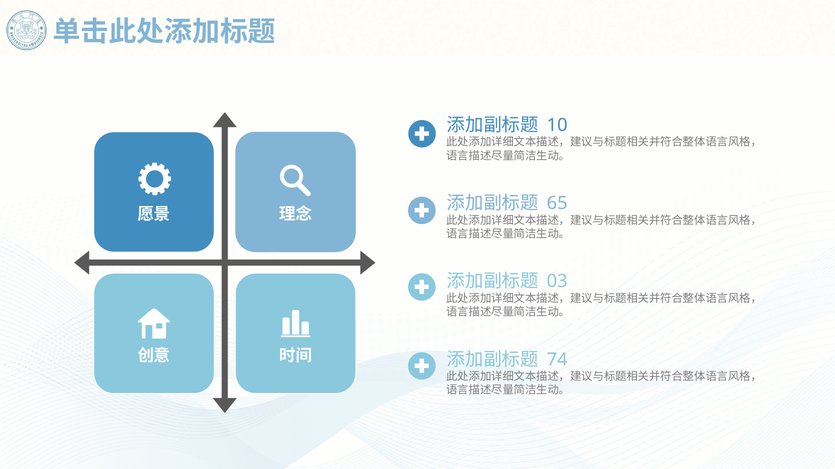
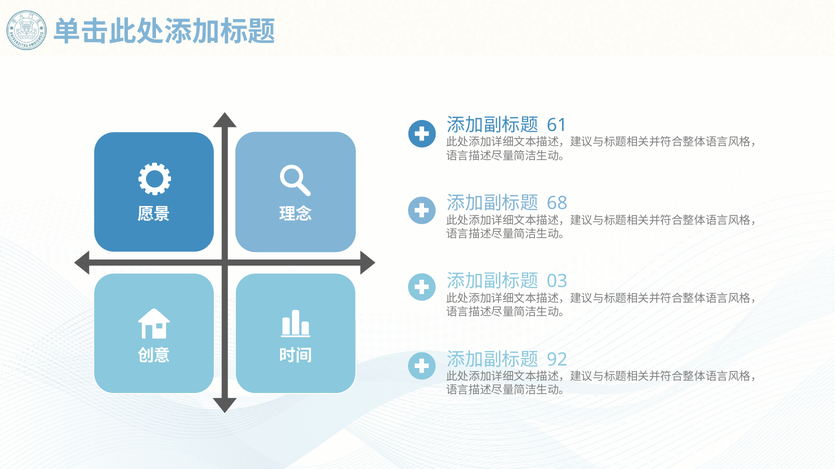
10: 10 -> 61
65: 65 -> 68
74: 74 -> 92
